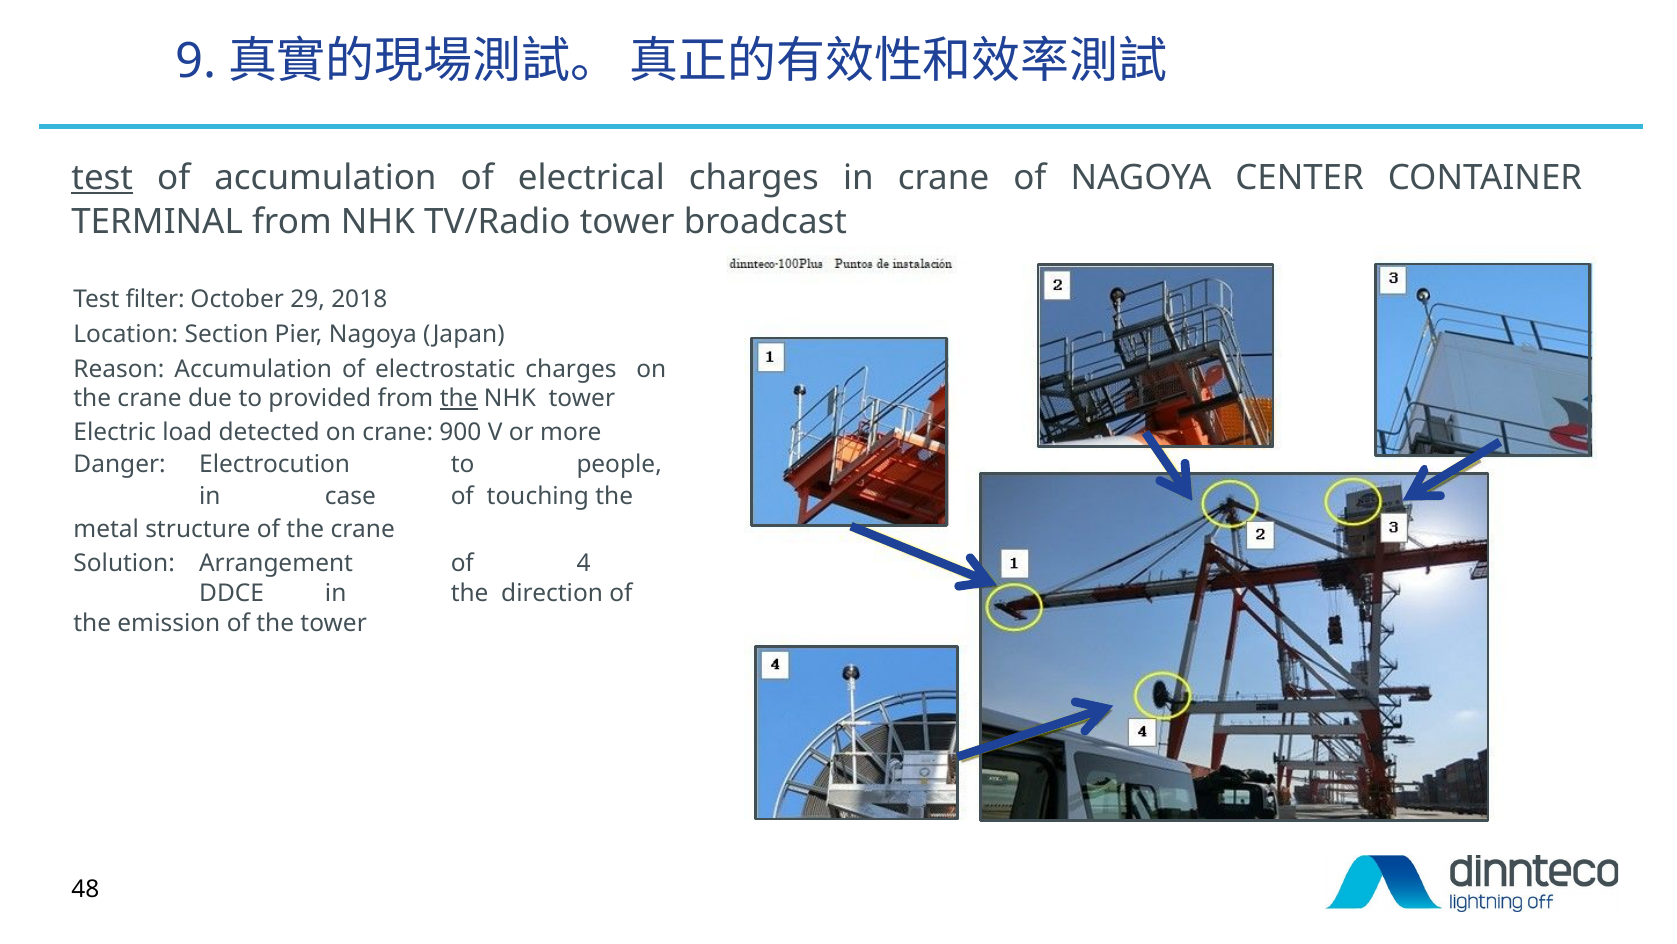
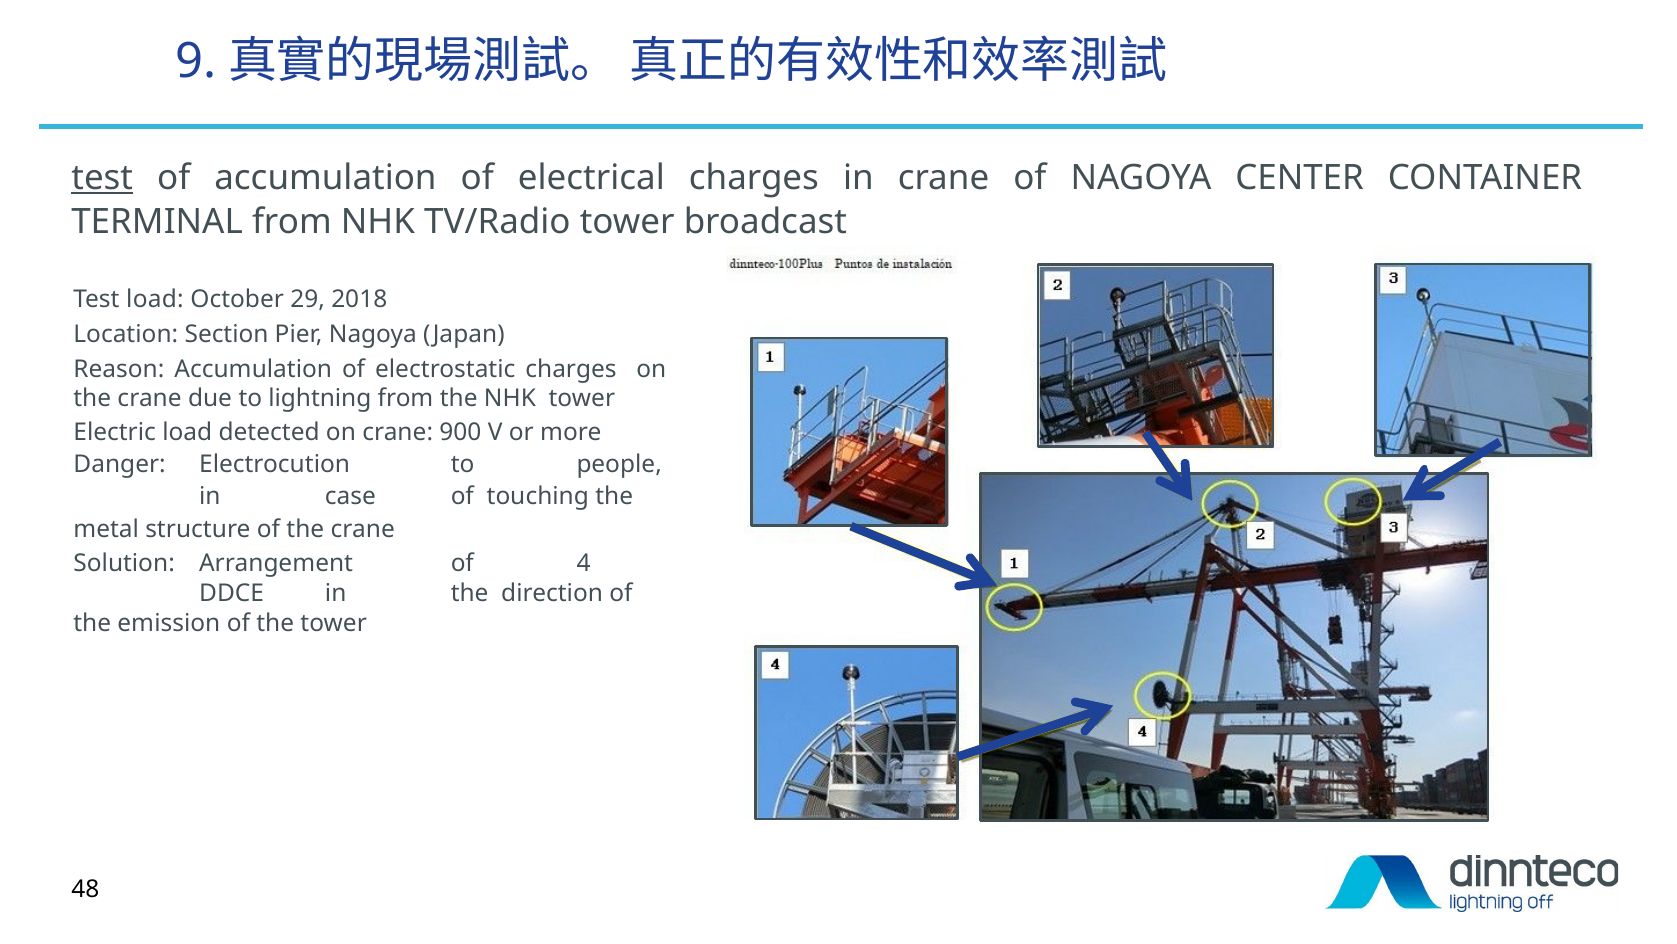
Test filter: filter -> load
provided: provided -> lightning
the at (459, 398) underline: present -> none
